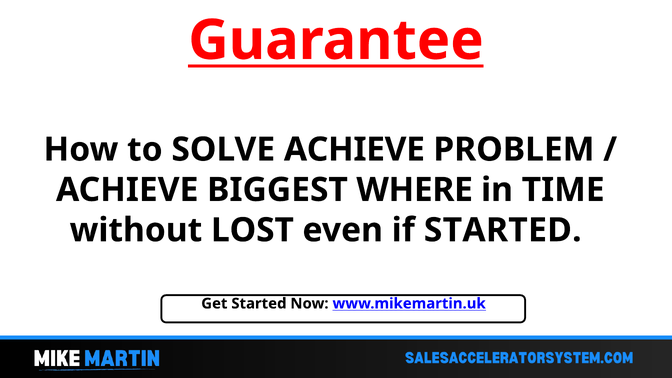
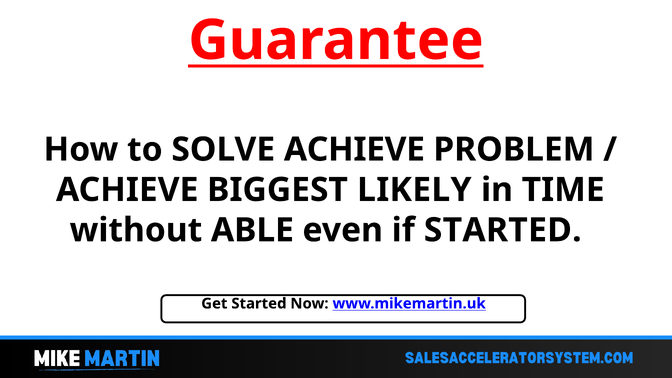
WHERE: WHERE -> LIKELY
LOST: LOST -> ABLE
